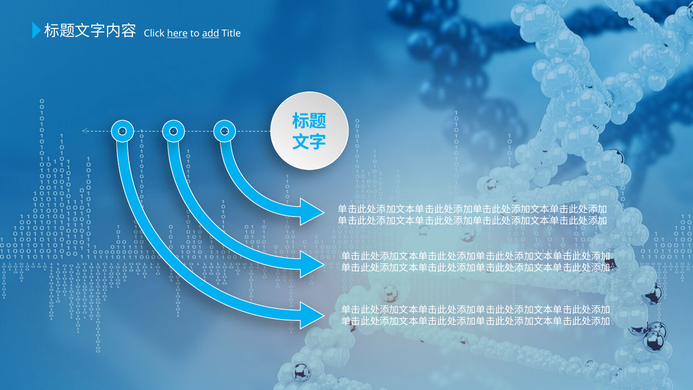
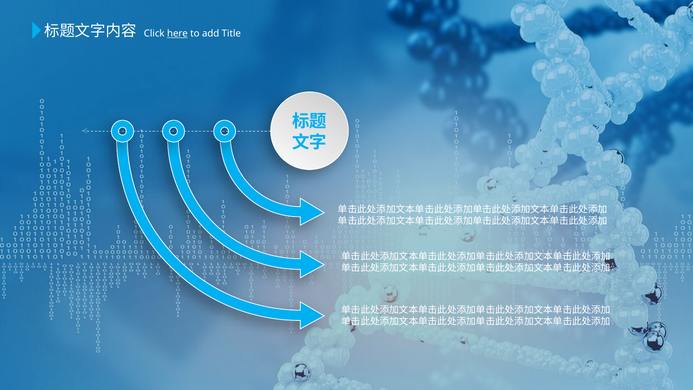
add underline: present -> none
